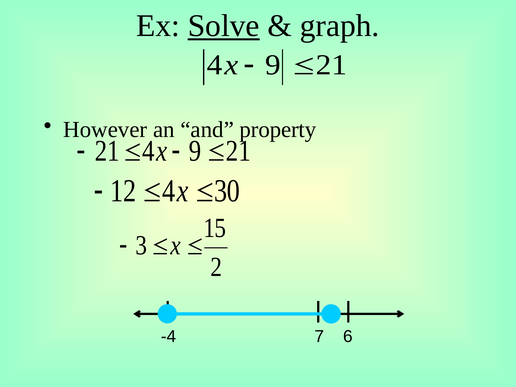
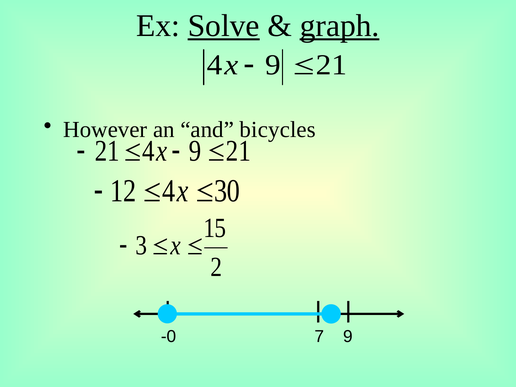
graph underline: none -> present
property: property -> bicycles
-4: -4 -> -0
7 6: 6 -> 9
